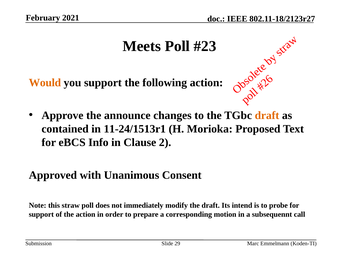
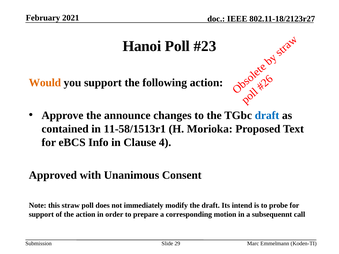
Meets: Meets -> Hanoi
draft at (267, 116) colour: orange -> blue
11-24/1513r1: 11-24/1513r1 -> 11-58/1513r1
Clause 2: 2 -> 4
